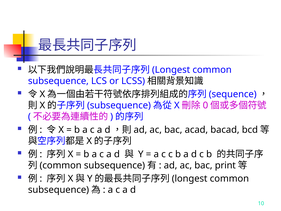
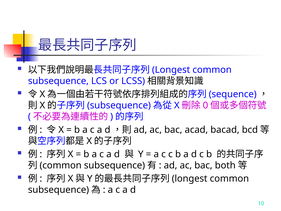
print: print -> both
